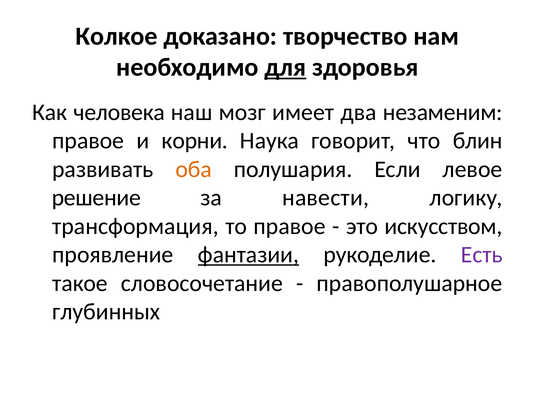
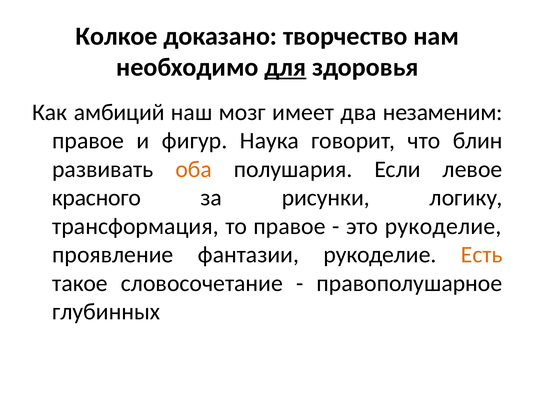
человека: человека -> амбиций
корни: корни -> фигур
решение: решение -> красного
навести: навести -> рисунки
это искусством: искусством -> рукоделие
фантазии underline: present -> none
Есть colour: purple -> orange
